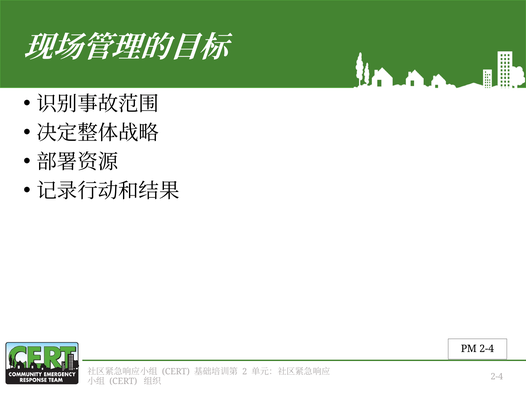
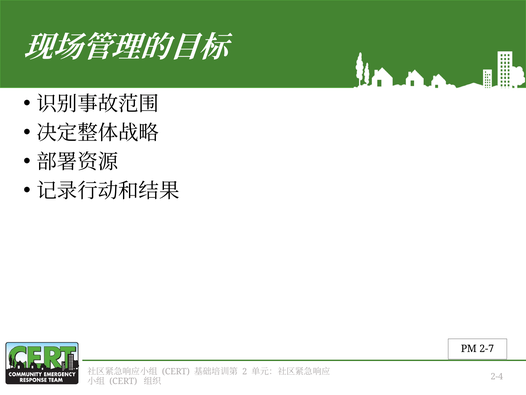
PM 2-4: 2-4 -> 2-7
